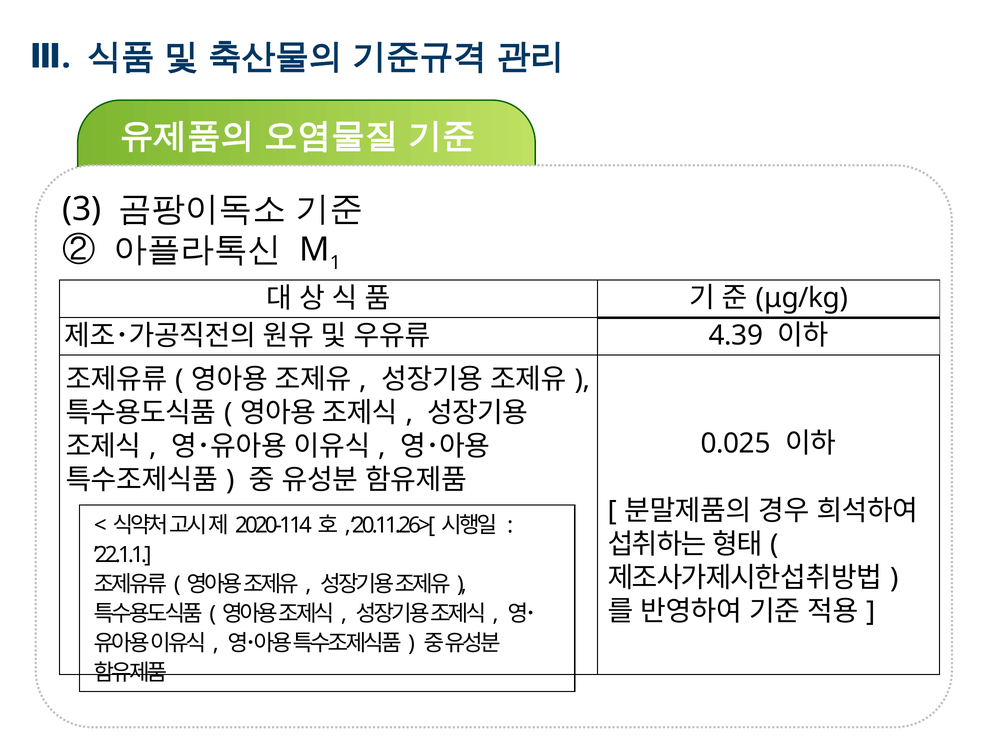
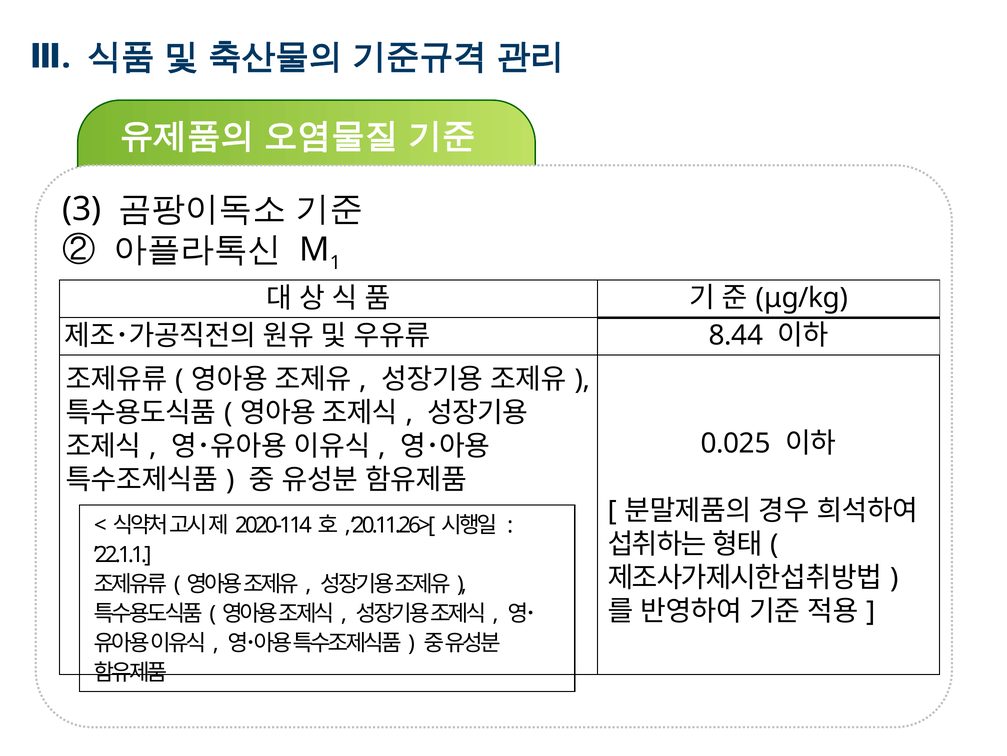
4.39: 4.39 -> 8.44
